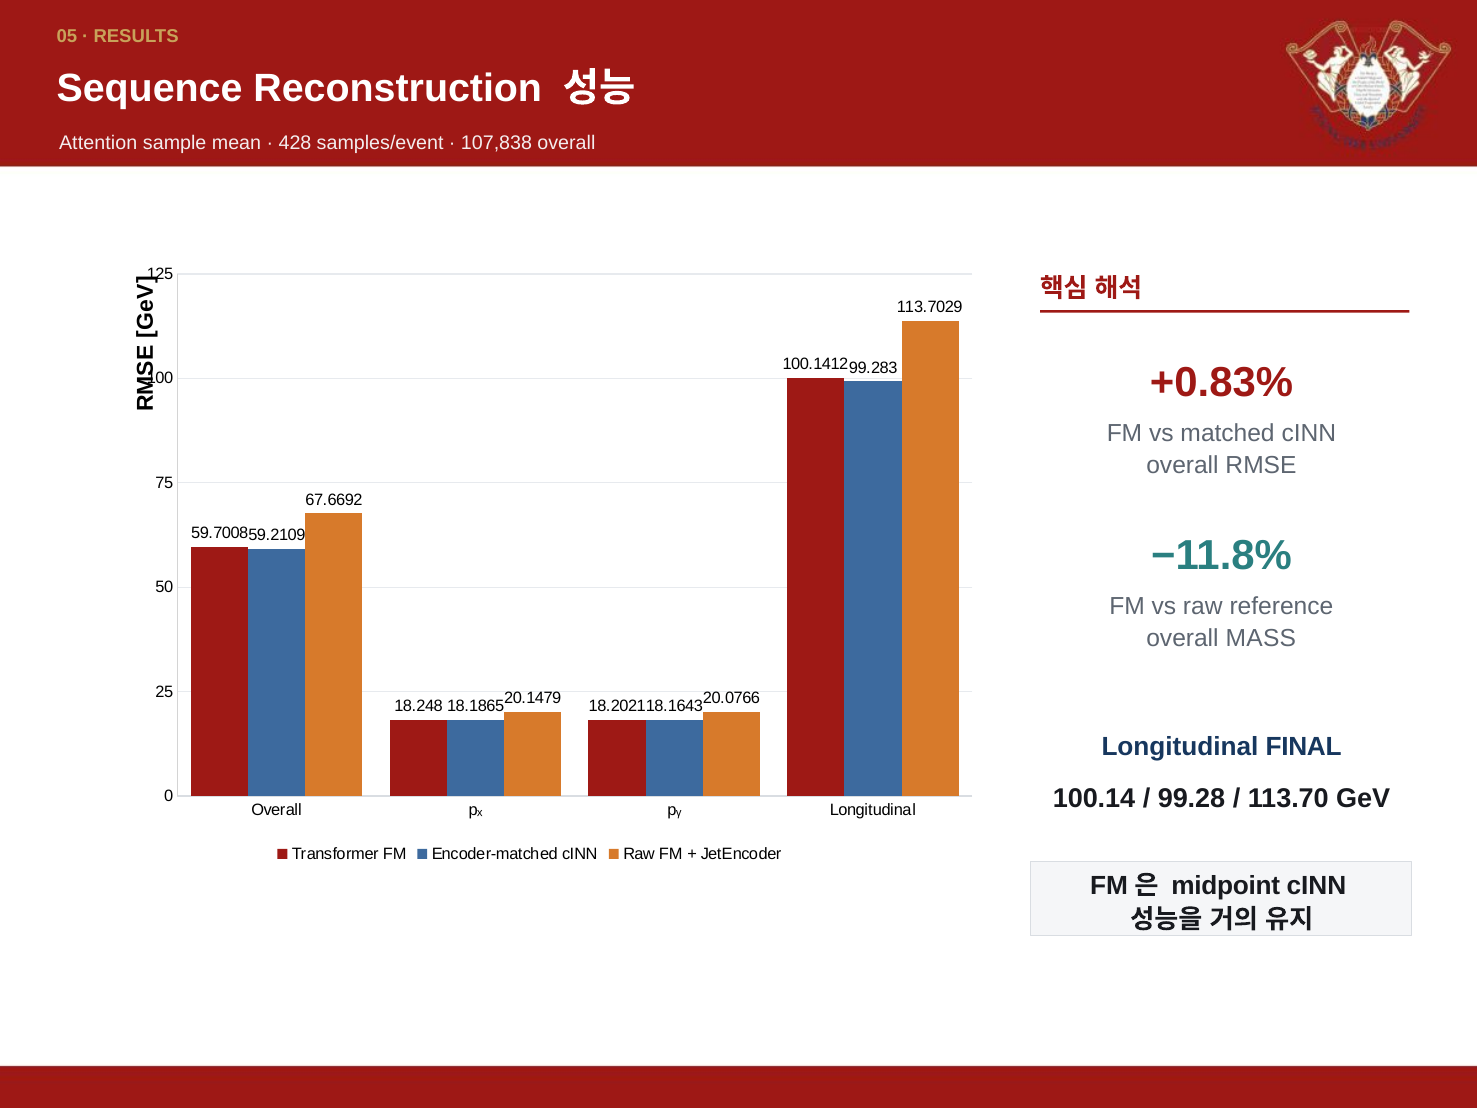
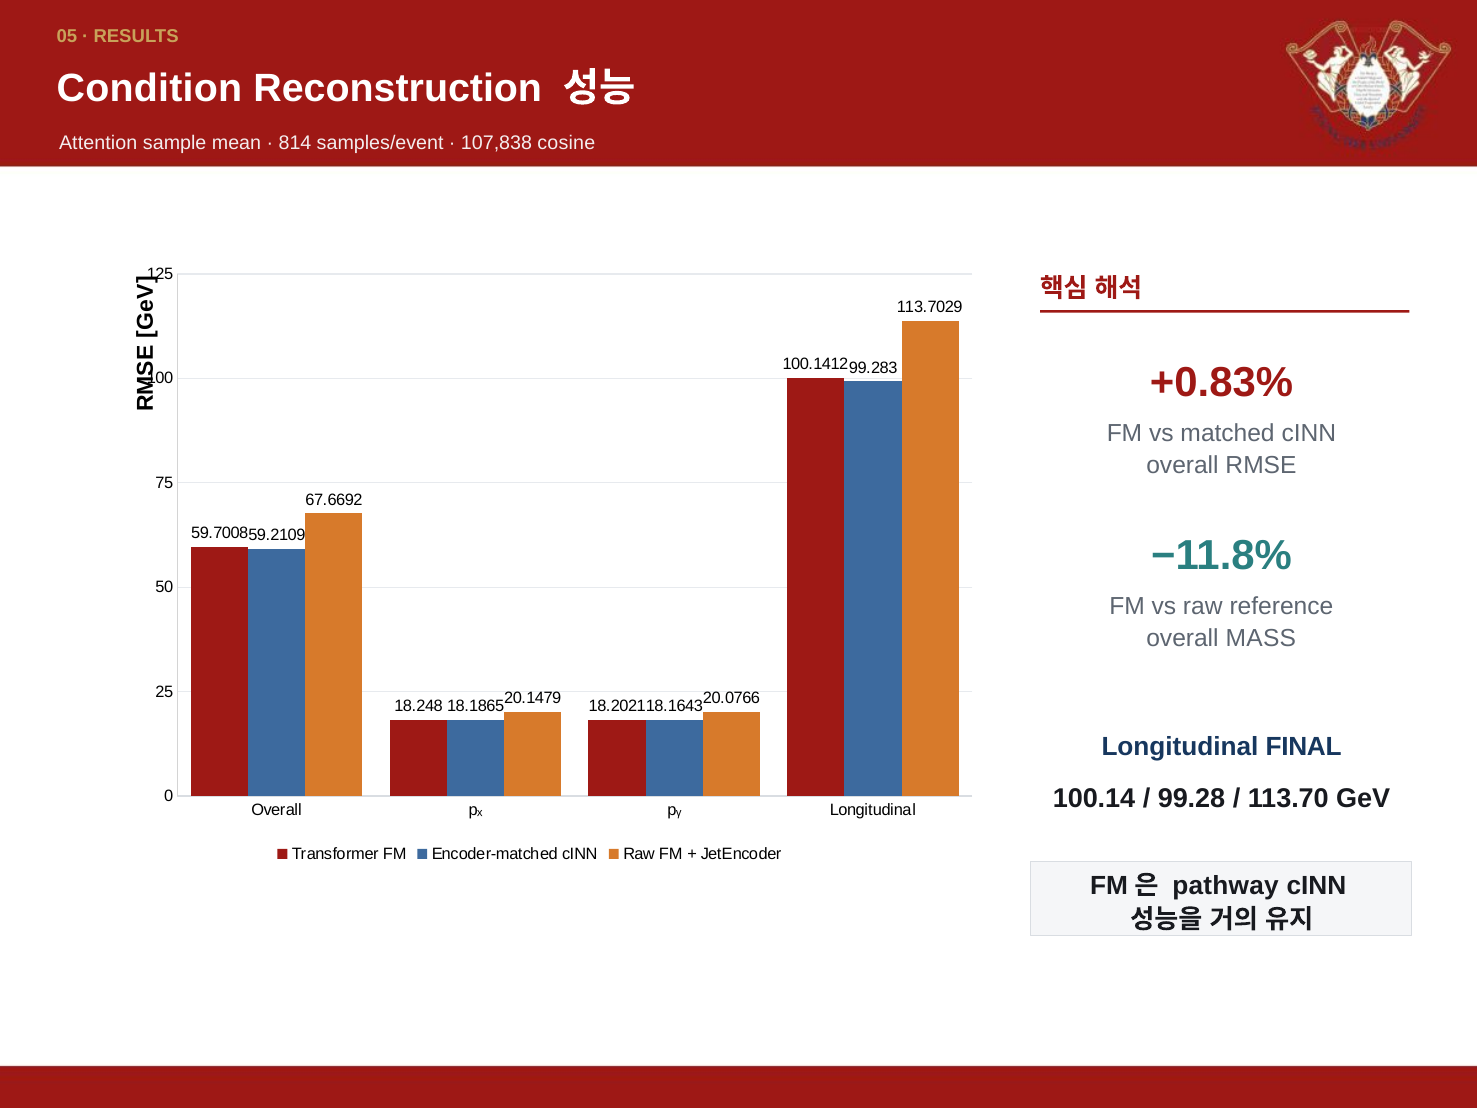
Sequence: Sequence -> Condition
428: 428 -> 814
107,838 overall: overall -> cosine
midpoint: midpoint -> pathway
